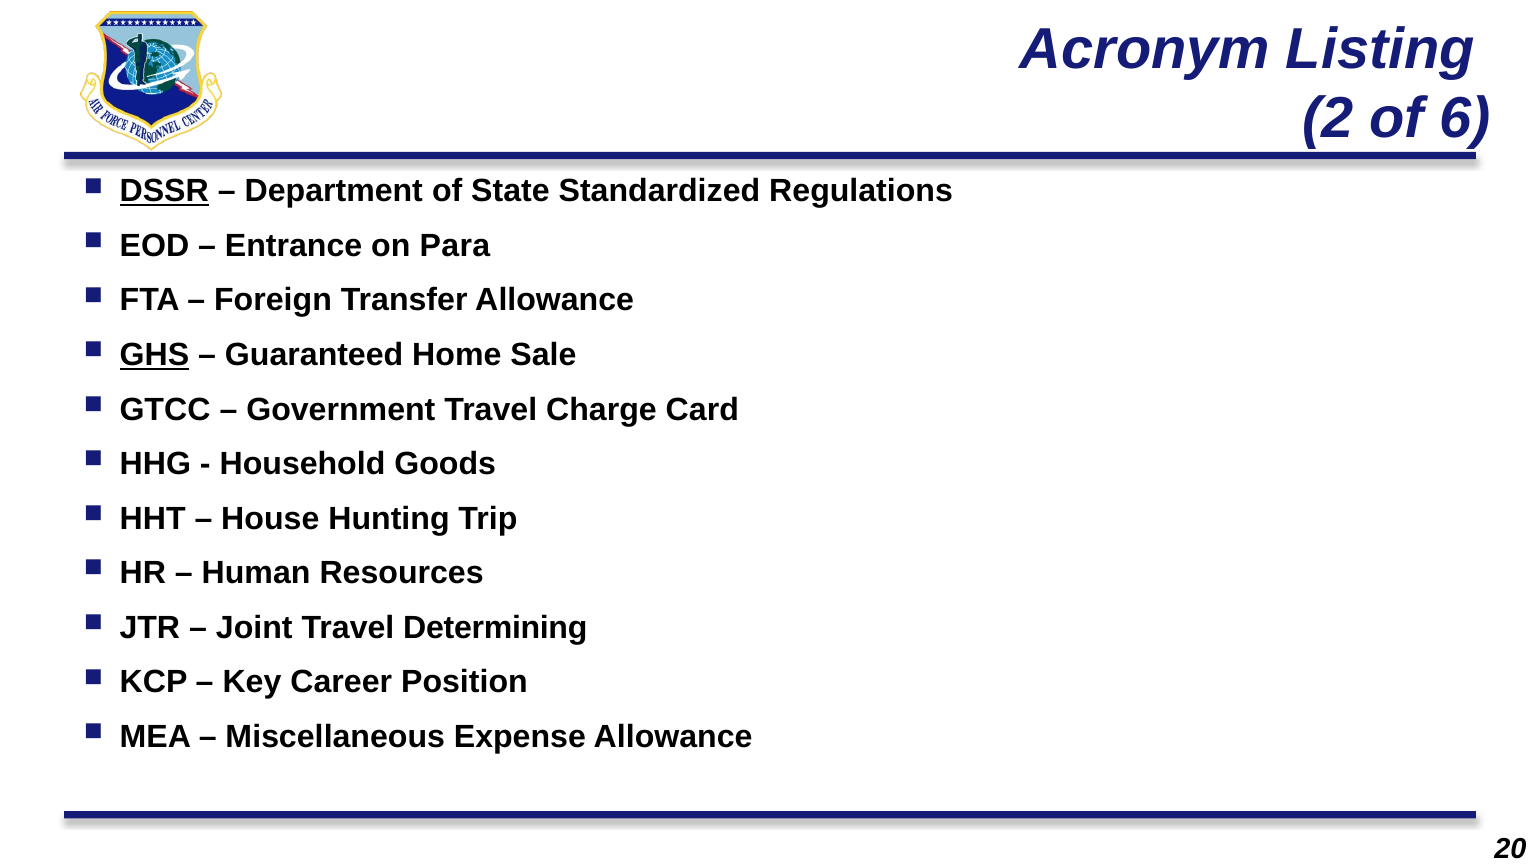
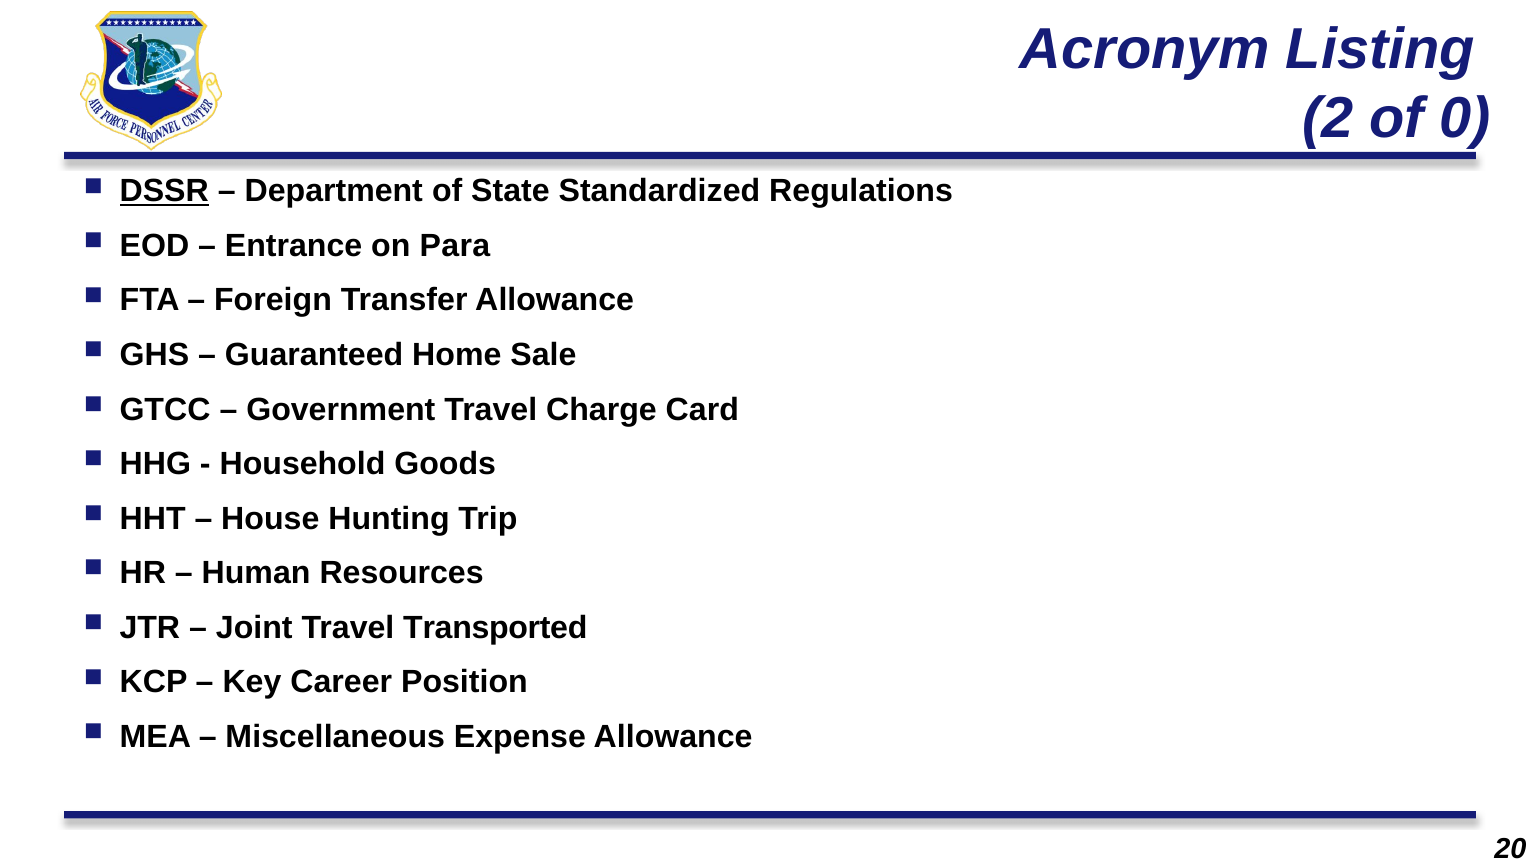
6: 6 -> 0
GHS underline: present -> none
Determining: Determining -> Transported
